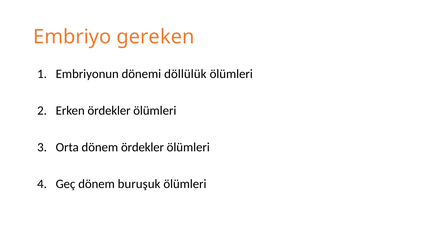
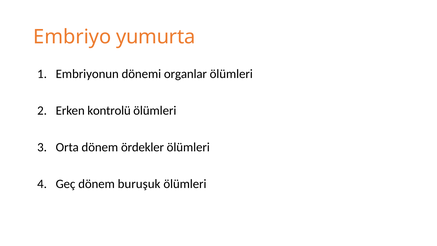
gereken: gereken -> yumurta
döllülük: döllülük -> organlar
Erken ördekler: ördekler -> kontrolü
